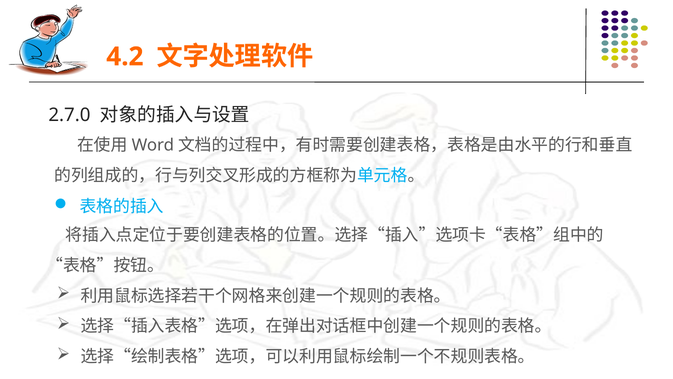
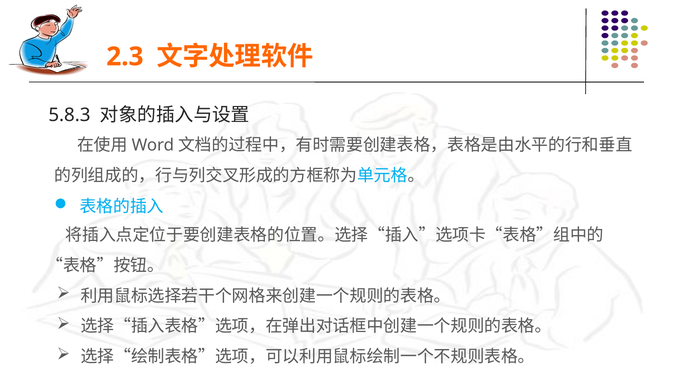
4.2: 4.2 -> 2.3
2.7.0: 2.7.0 -> 5.8.3
